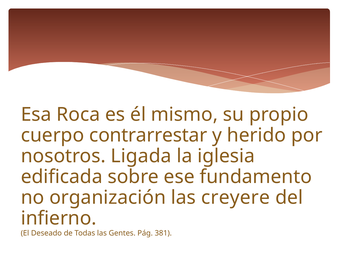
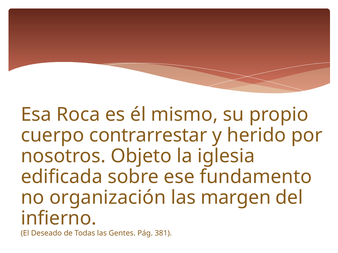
Ligada: Ligada -> Objeto
creyere: creyere -> margen
